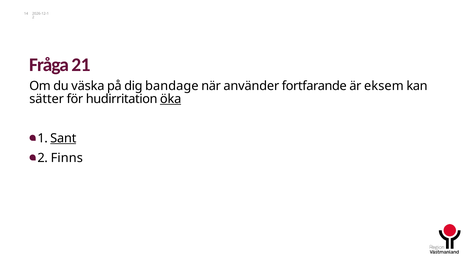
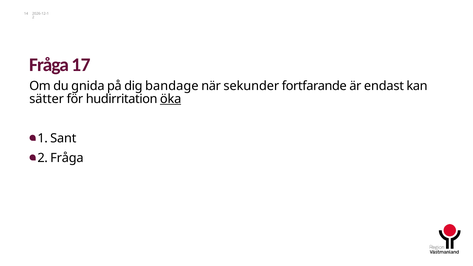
21: 21 -> 17
väska: väska -> gnida
använder: använder -> sekunder
eksem: eksem -> endast
Sant underline: present -> none
2 Finns: Finns -> Fråga
